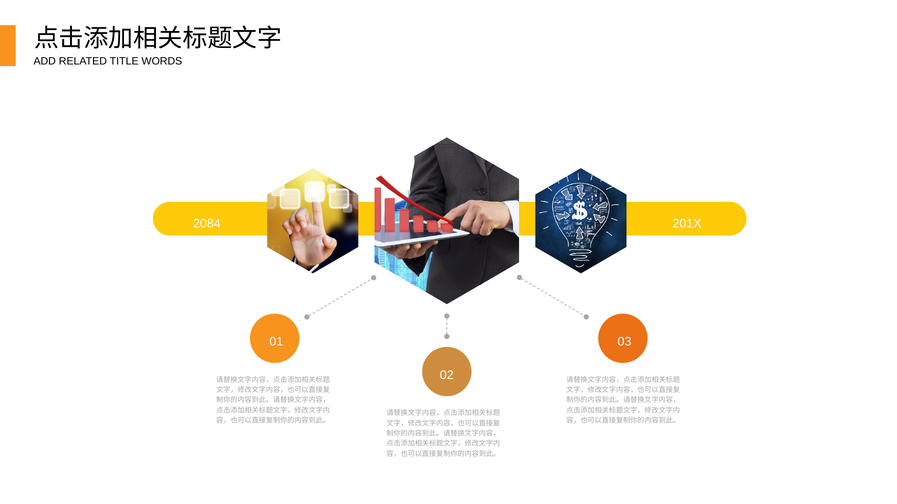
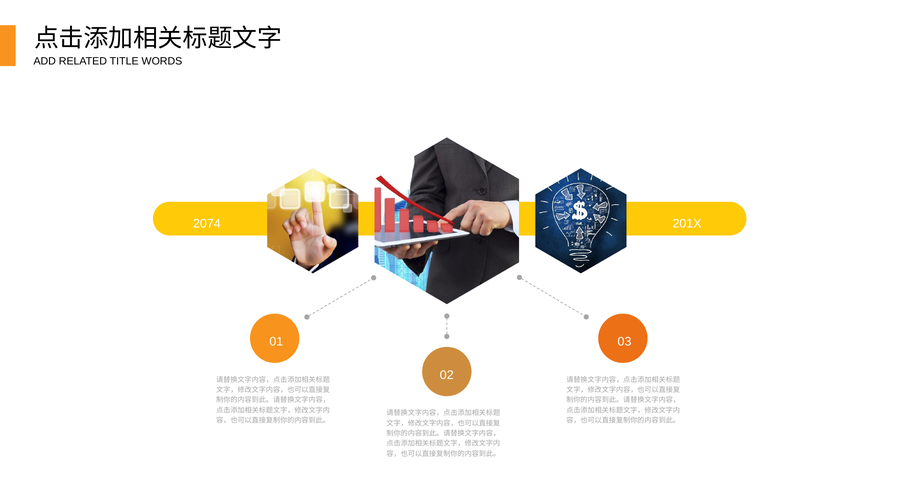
2084: 2084 -> 2074
